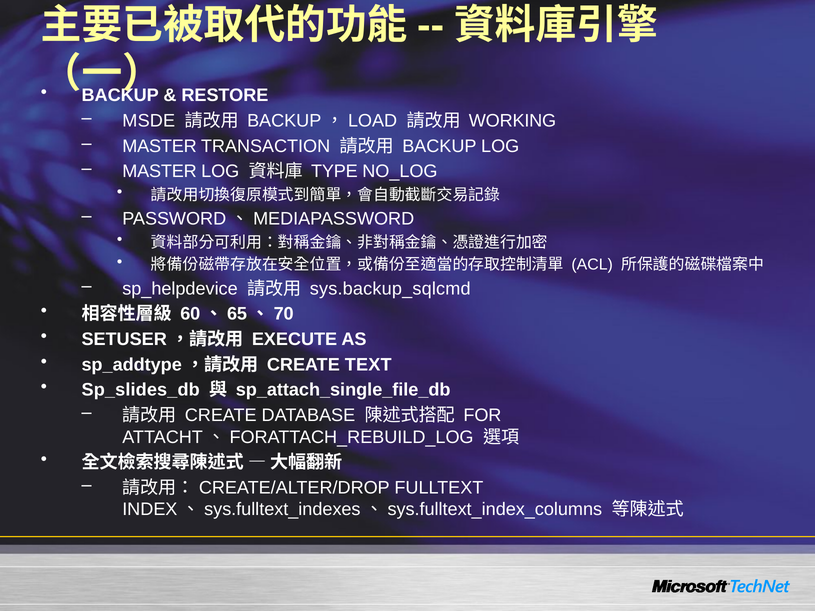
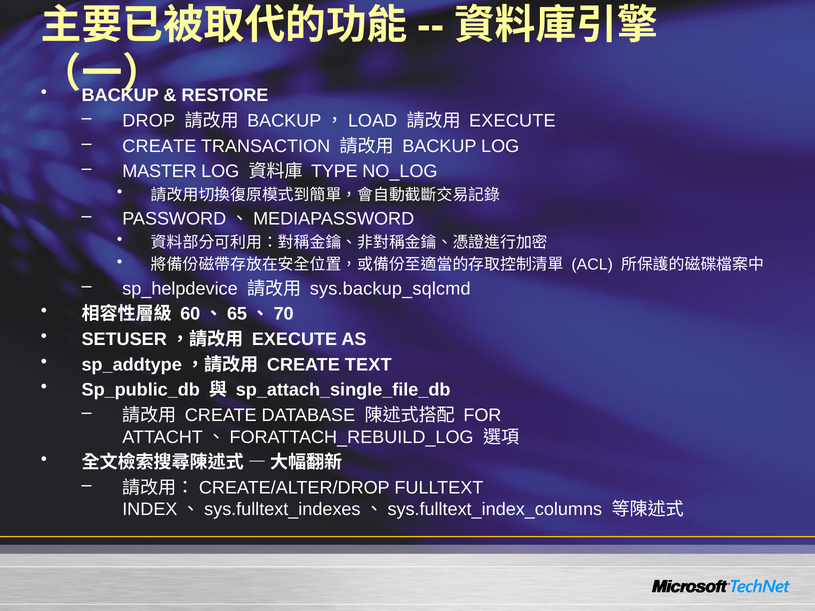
MSDE: MSDE -> DROP
WORKING at (513, 121): WORKING -> EXECUTE
MASTER at (160, 146): MASTER -> CREATE
Sp_slides_db: Sp_slides_db -> Sp_public_db
